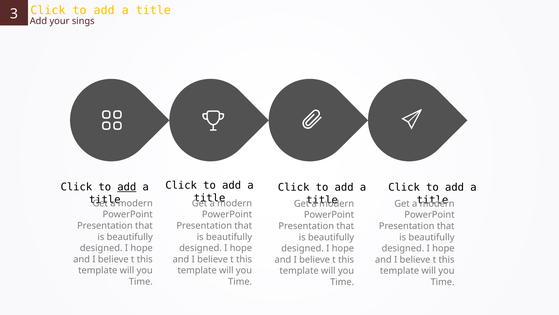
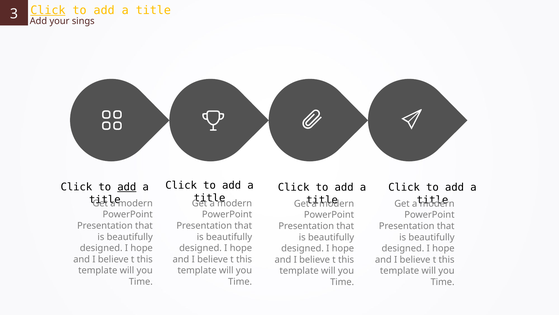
Click at (48, 10) underline: none -> present
